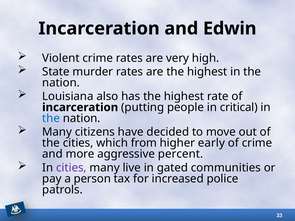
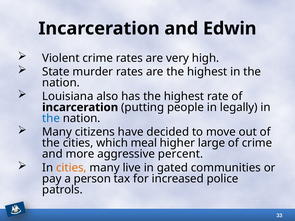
critical: critical -> legally
from: from -> meal
early: early -> large
cities at (71, 168) colour: purple -> orange
